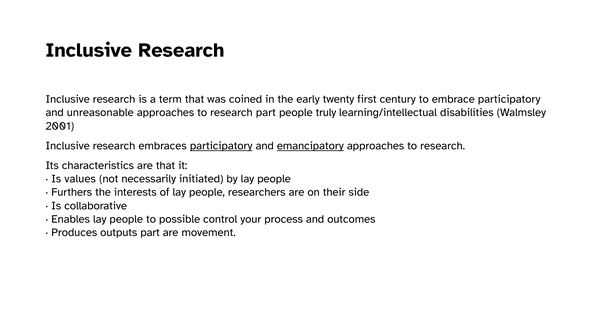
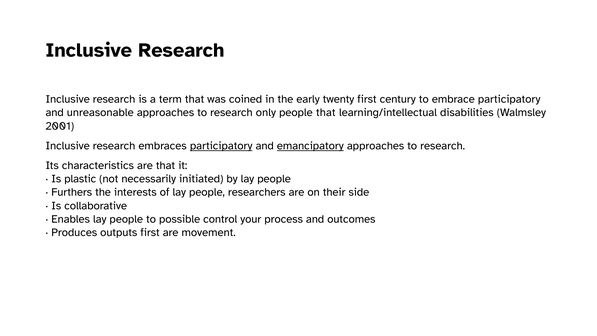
research part: part -> only
people truly: truly -> that
values: values -> plastic
outputs part: part -> first
